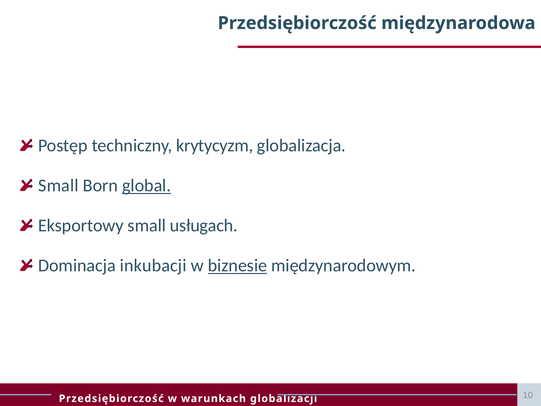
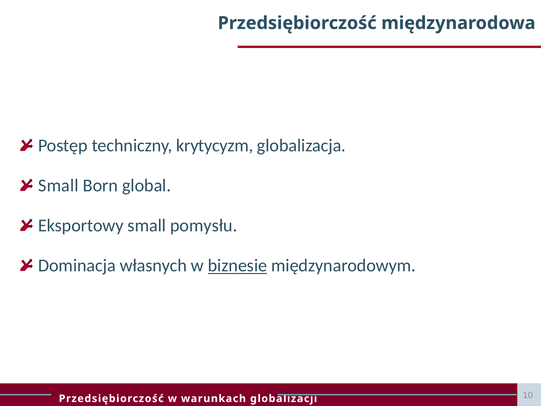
global underline: present -> none
usługach: usługach -> pomysłu
inkubacji: inkubacji -> własnych
